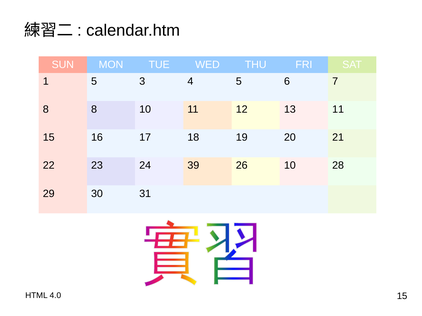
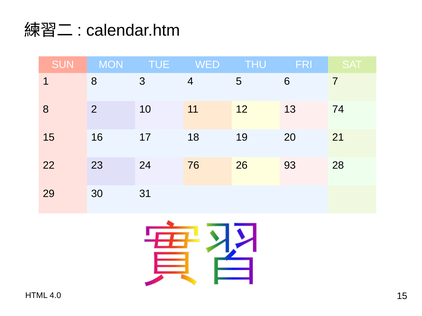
1 5: 5 -> 8
8 8: 8 -> 2
13 11: 11 -> 74
39: 39 -> 76
26 10: 10 -> 93
